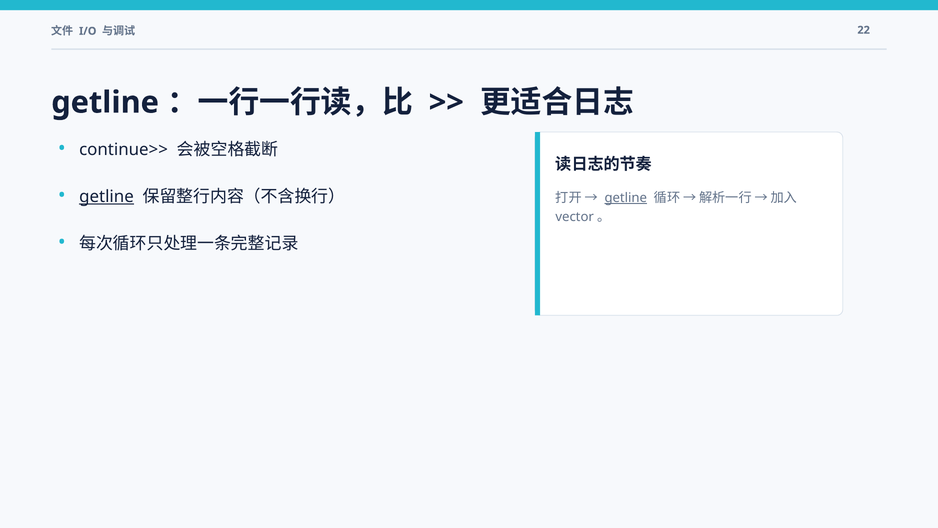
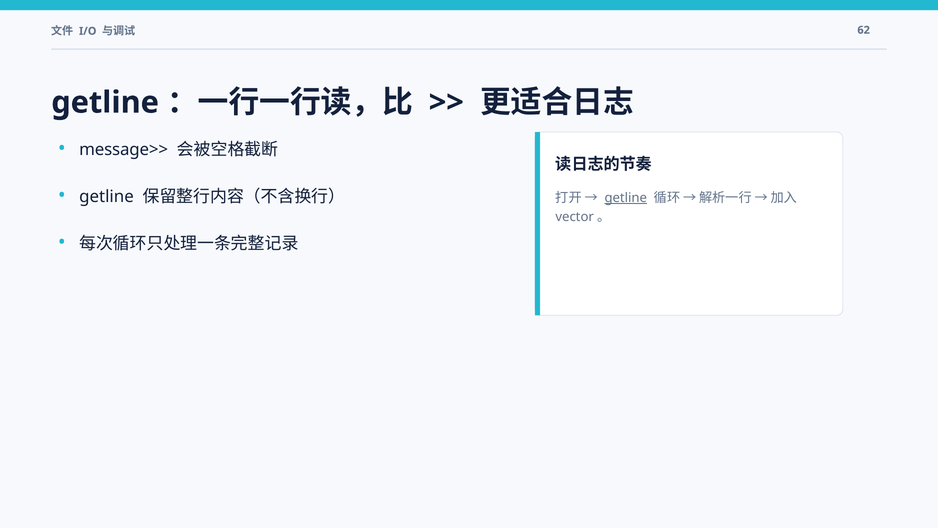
22: 22 -> 62
continue>>: continue>> -> message>>
getline at (106, 196) underline: present -> none
